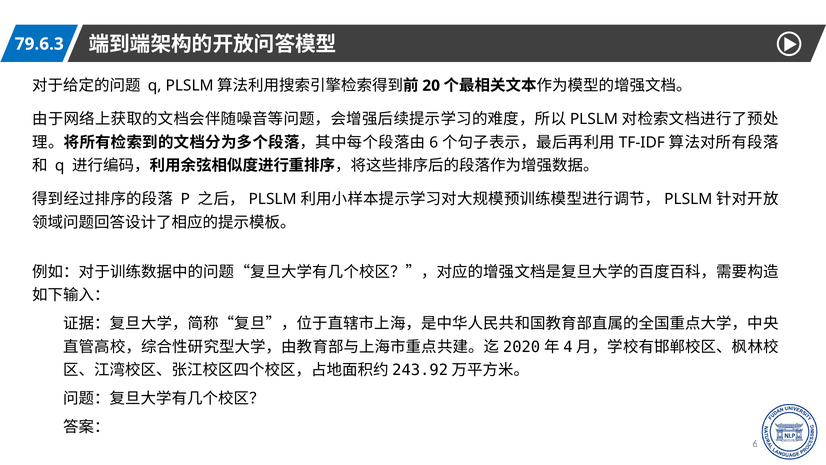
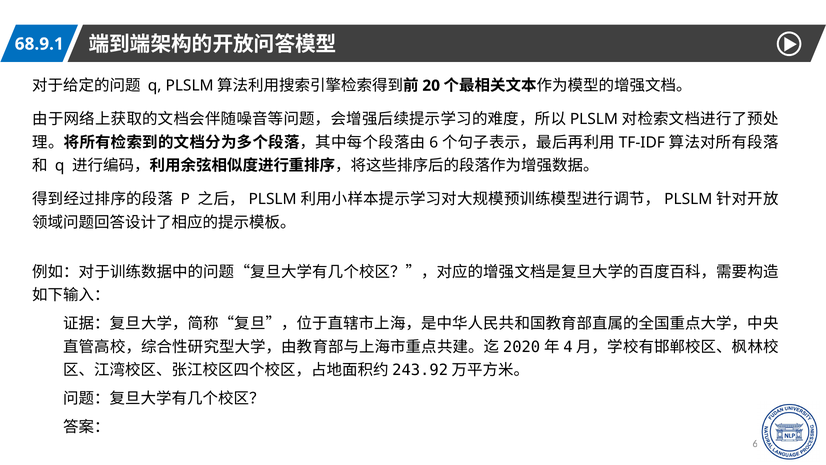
79.6.3: 79.6.3 -> 68.9.1
